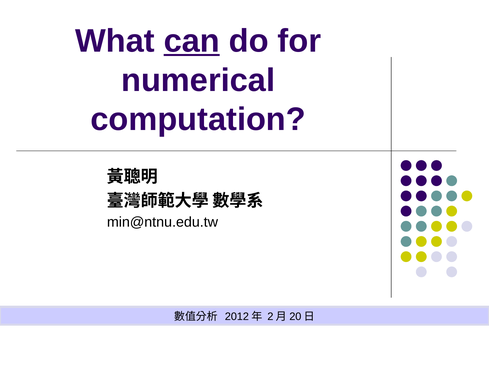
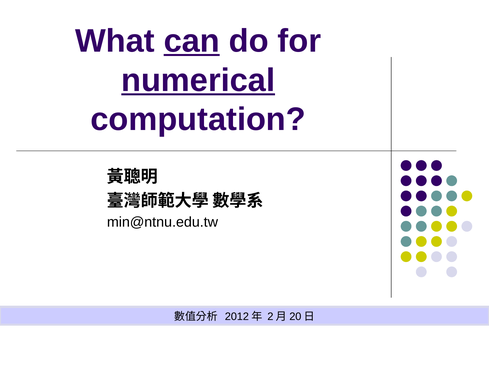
numerical underline: none -> present
